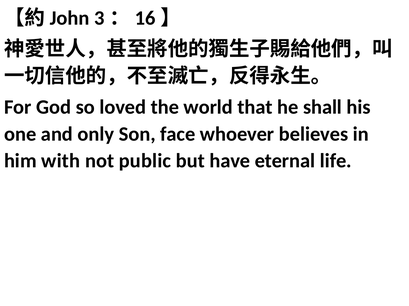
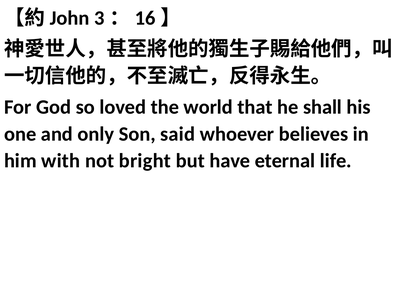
face: face -> said
public: public -> bright
